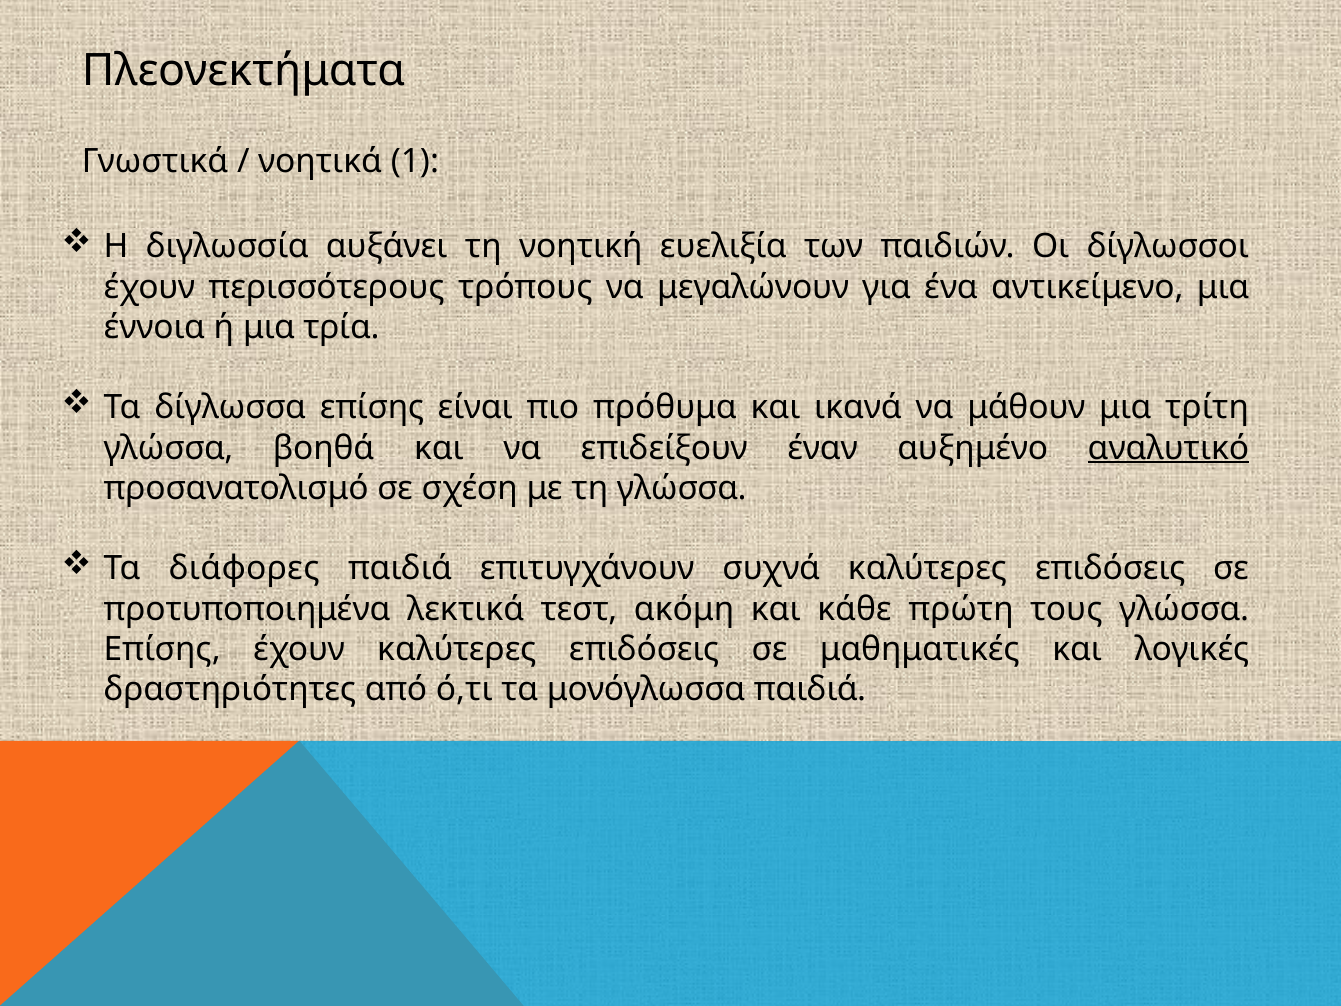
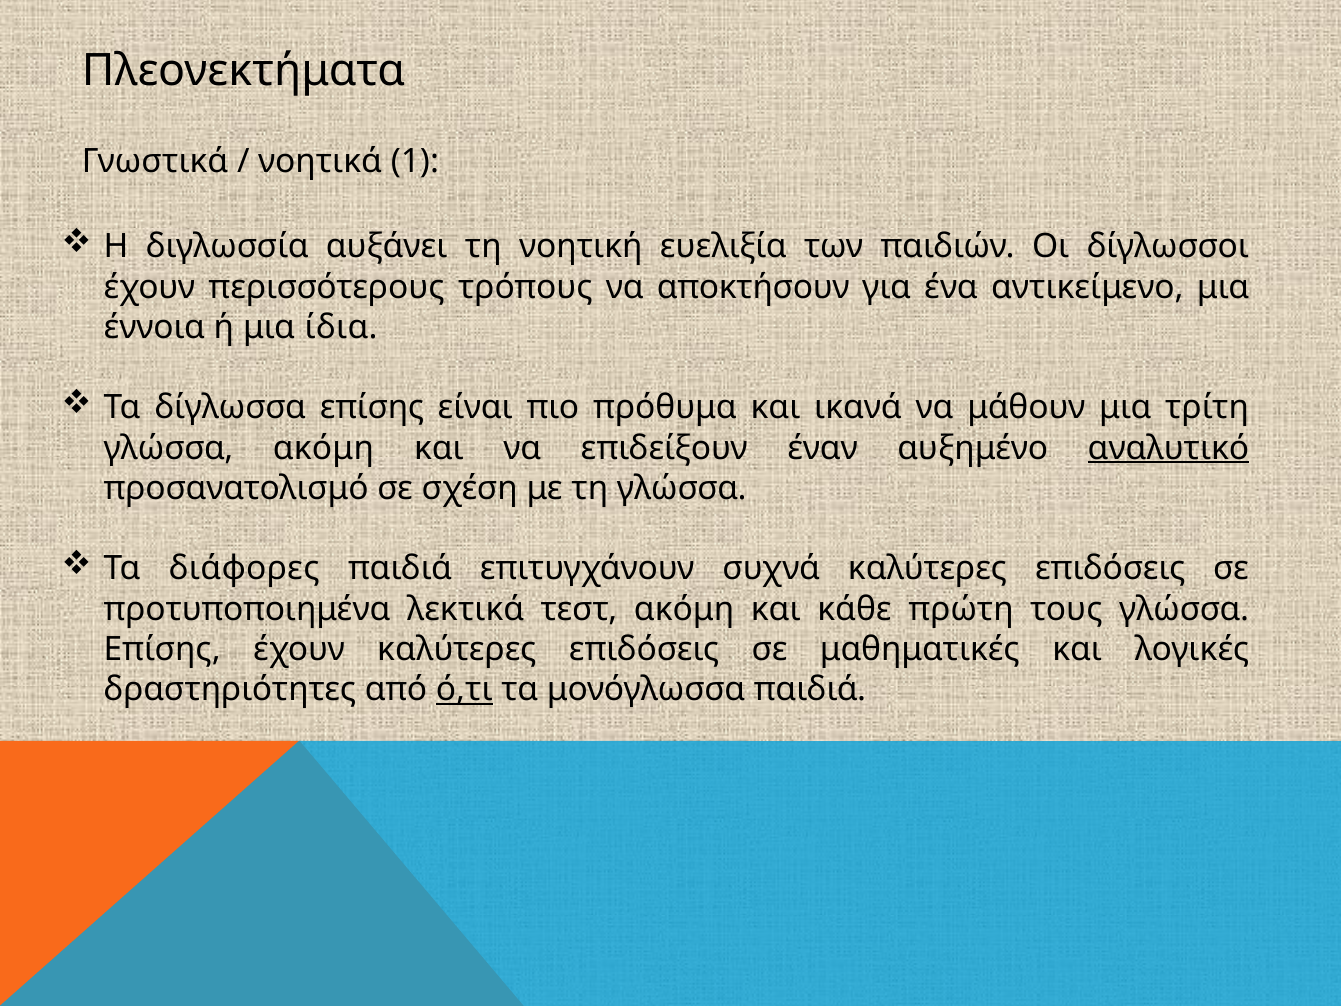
μεγαλώνουν: μεγαλώνουν -> αποκτήσουν
τρία: τρία -> ίδια
γλώσσα βοηθά: βοηθά -> ακόμη
ό,τι underline: none -> present
